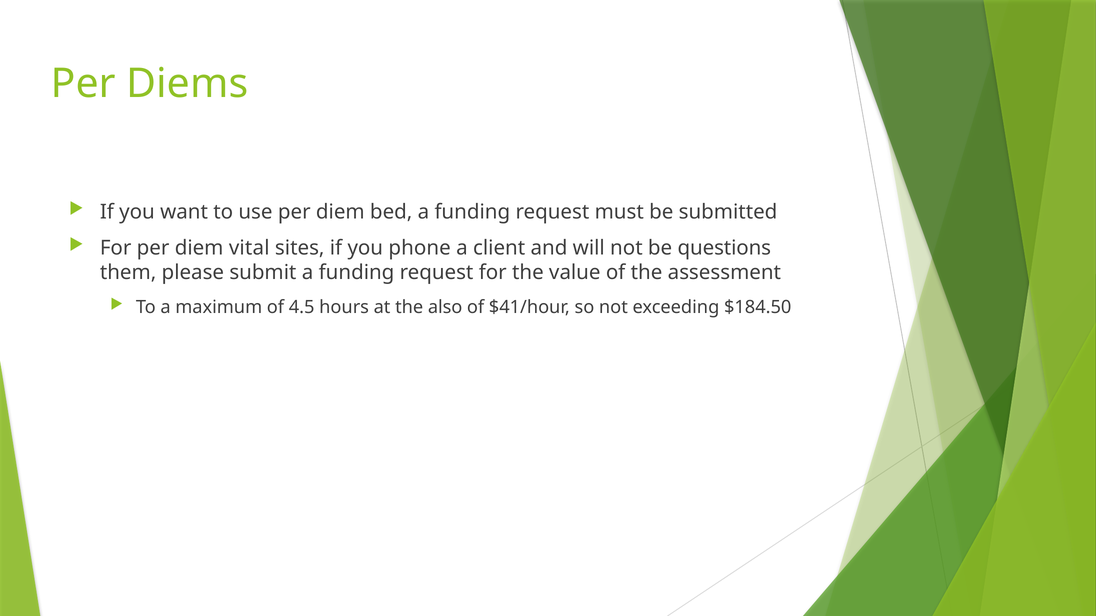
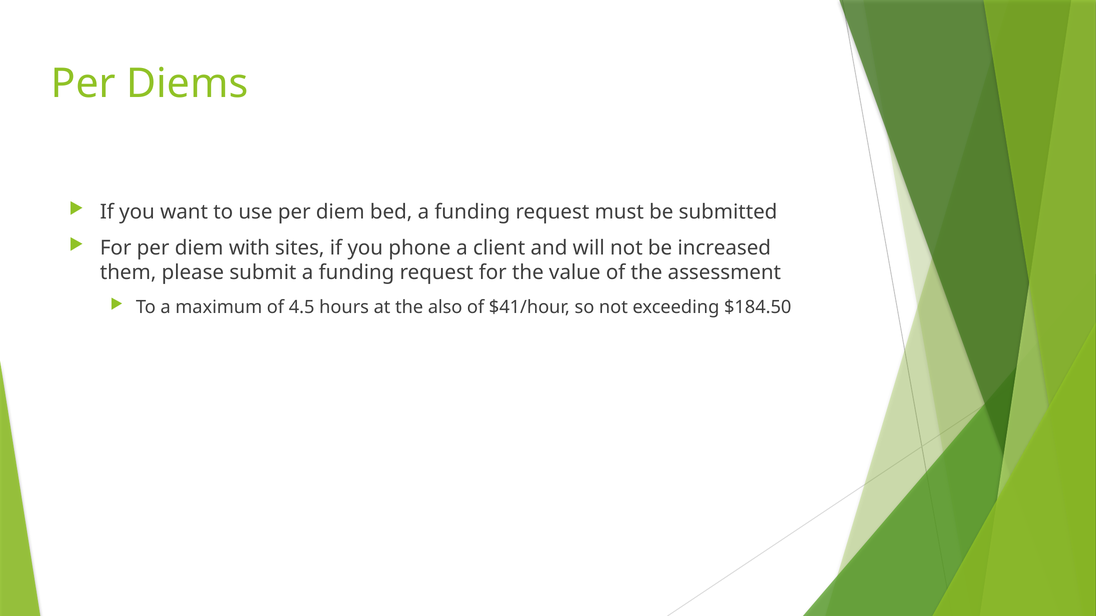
vital: vital -> with
questions: questions -> increased
